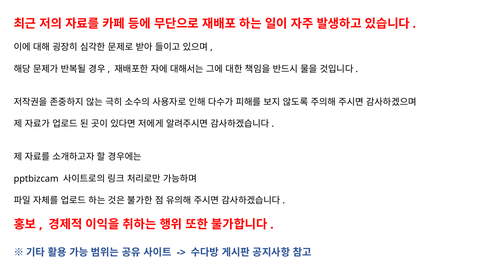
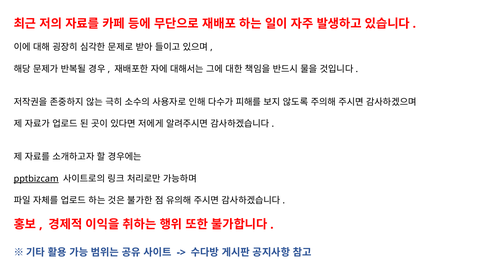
pptbizcam underline: none -> present
